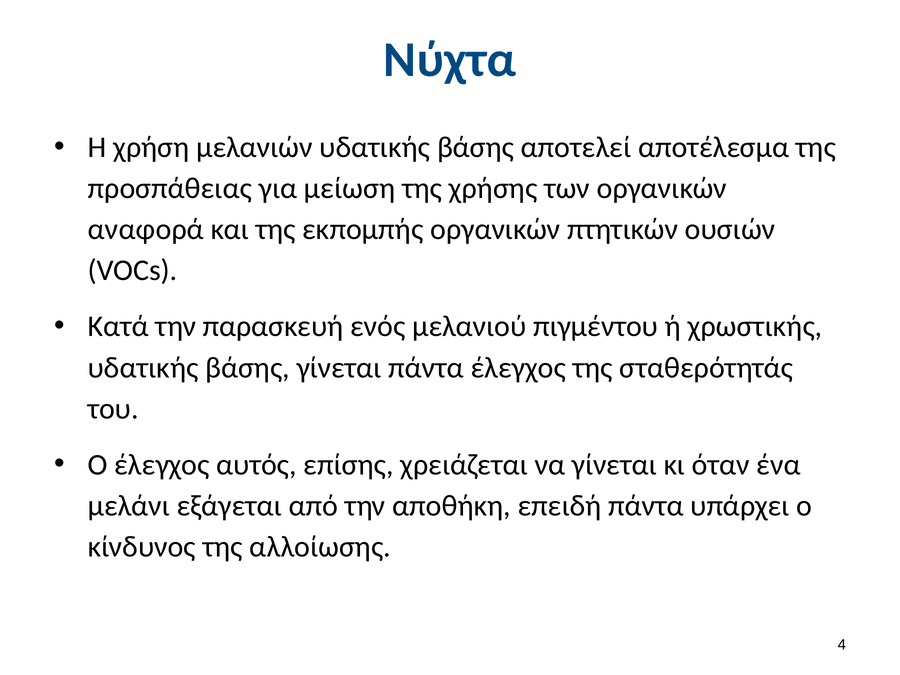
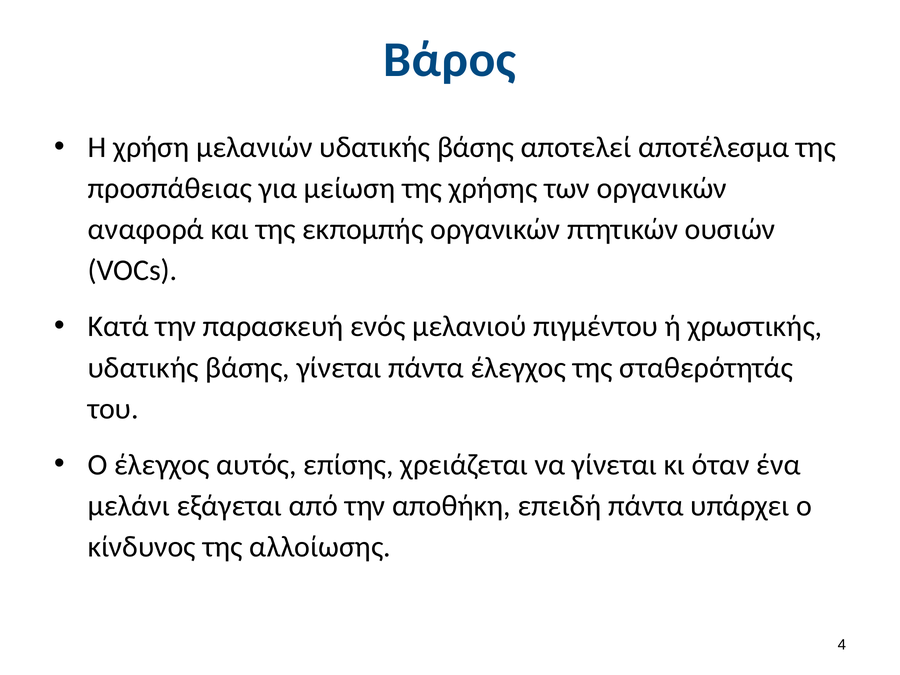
Νύχτα: Νύχτα -> Βάρος
